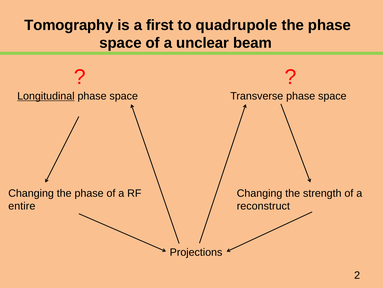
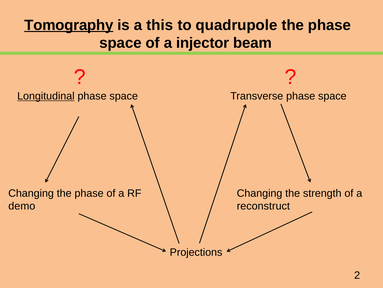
Tomography underline: none -> present
first: first -> this
unclear: unclear -> injector
entire: entire -> demo
